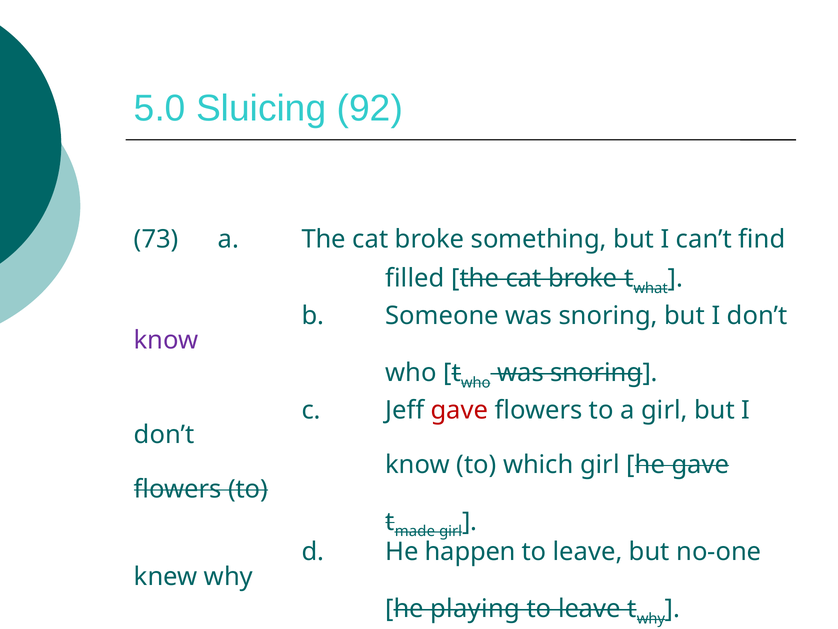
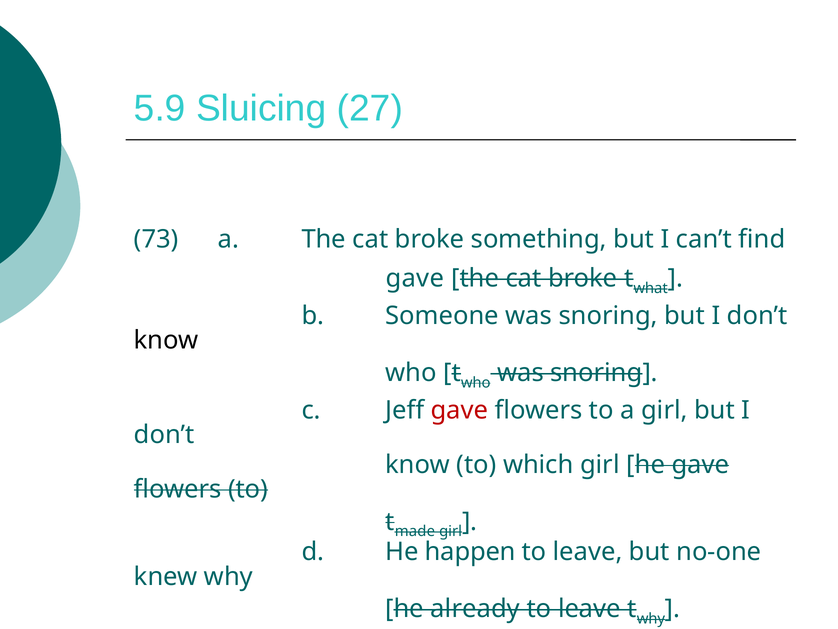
5.0: 5.0 -> 5.9
92: 92 -> 27
filled at (415, 278): filled -> gave
know at (166, 340) colour: purple -> black
playing: playing -> already
